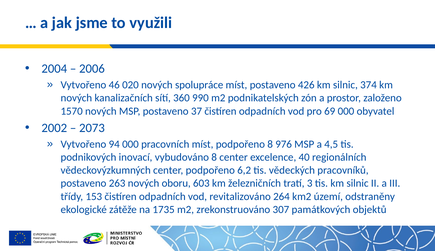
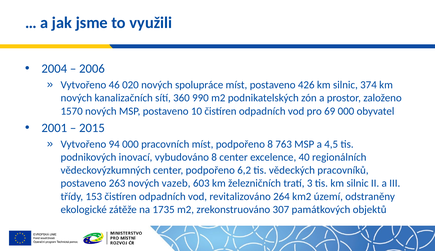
37: 37 -> 10
2002: 2002 -> 2001
2073: 2073 -> 2015
976: 976 -> 763
oboru: oboru -> vazeb
